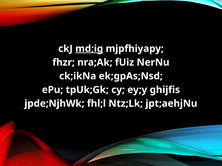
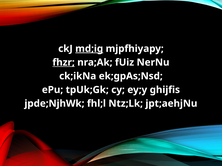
fhzr underline: none -> present
